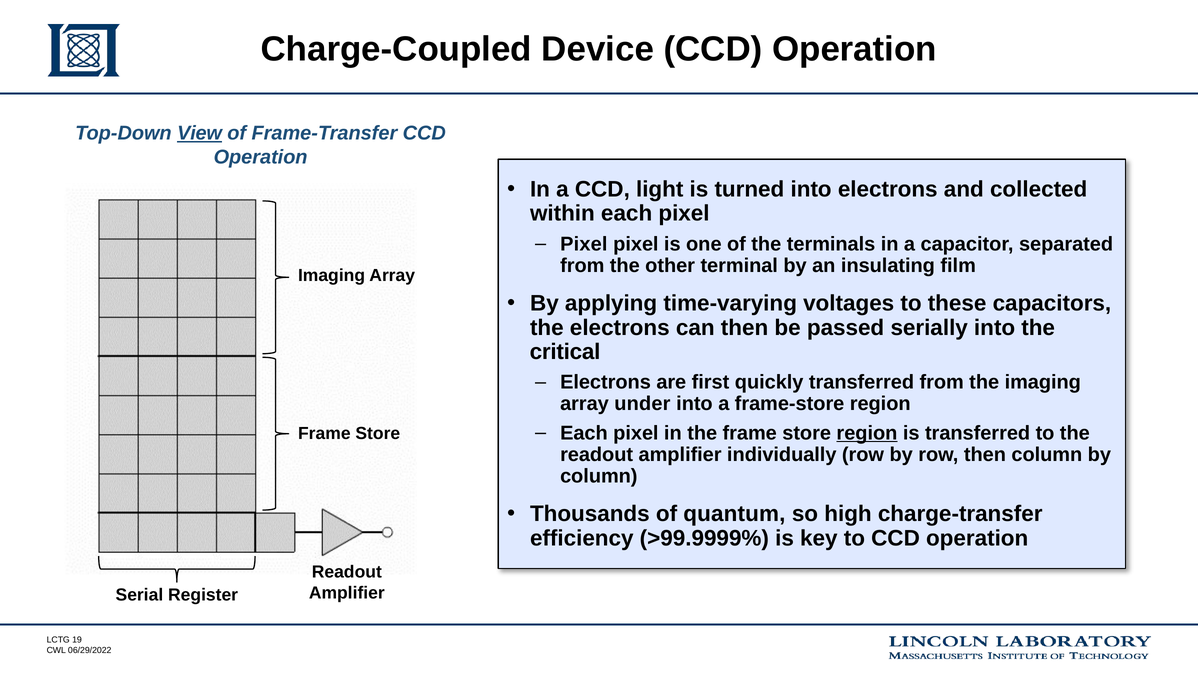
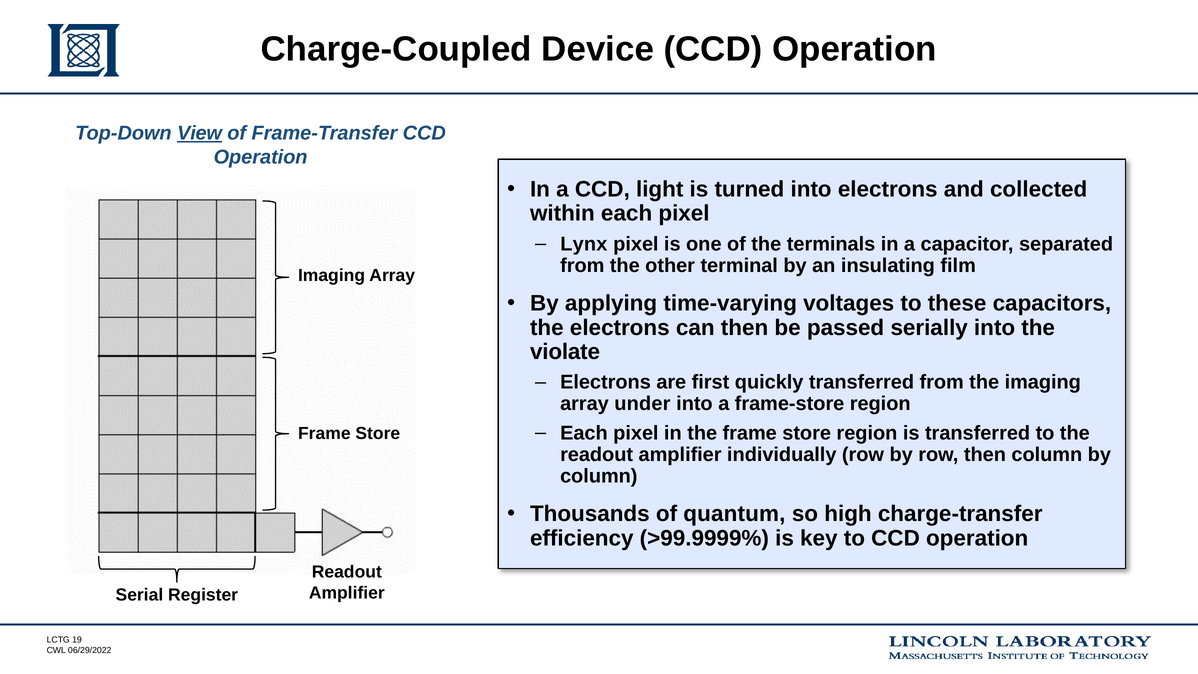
Pixel at (584, 244): Pixel -> Lynx
critical: critical -> violate
region at (867, 433) underline: present -> none
